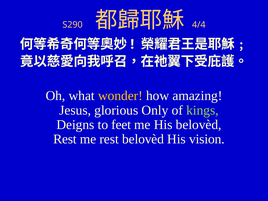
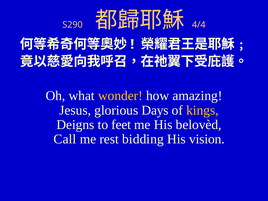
Only: Only -> Days
kings colour: light green -> yellow
Rest at (65, 139): Rest -> Call
rest belovèd: belovèd -> bidding
